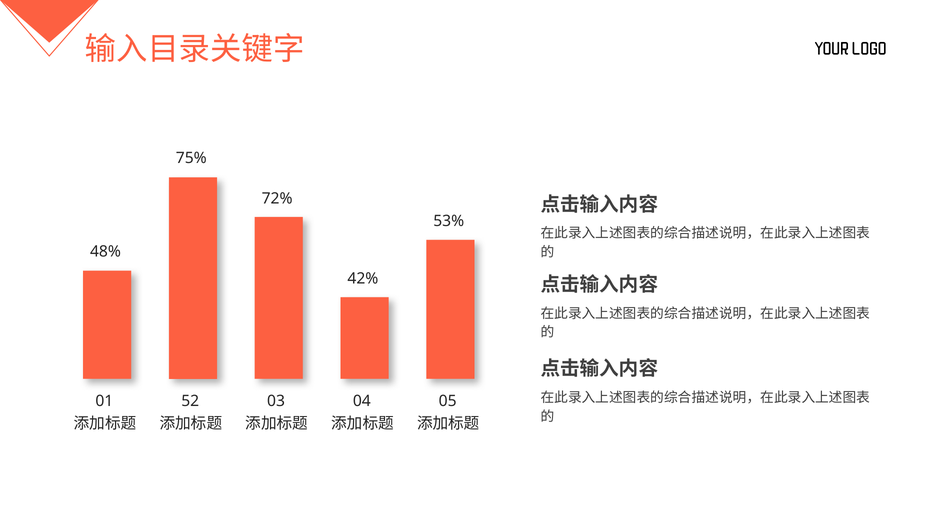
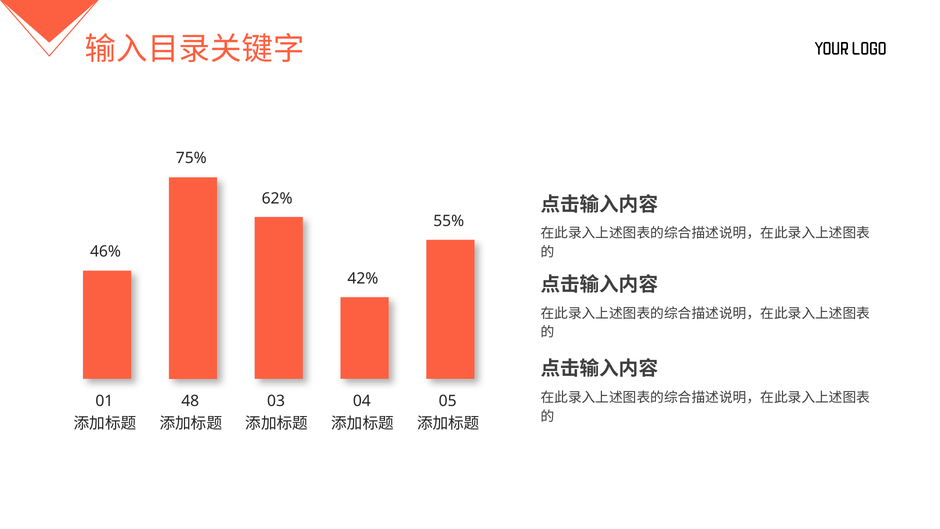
72%: 72% -> 62%
53%: 53% -> 55%
48%: 48% -> 46%
52: 52 -> 48
